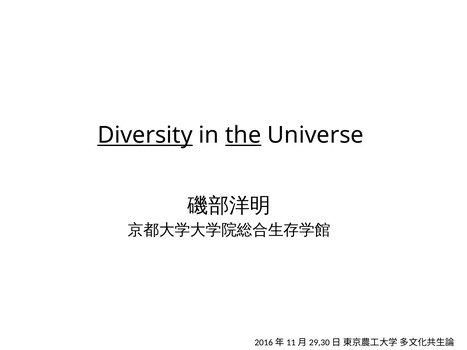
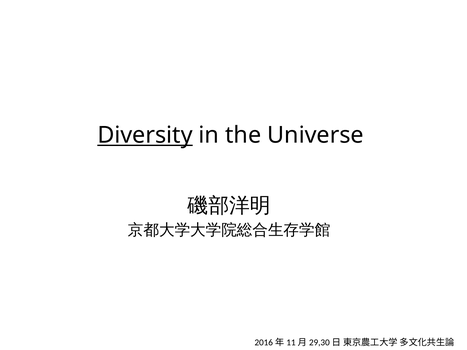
the underline: present -> none
